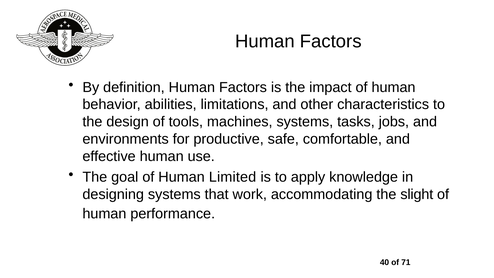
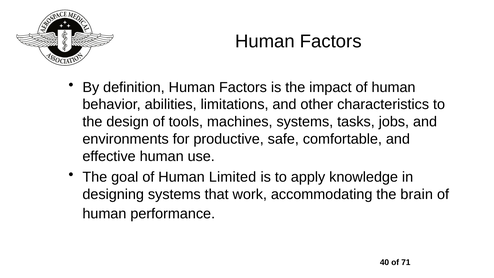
slight: slight -> brain
